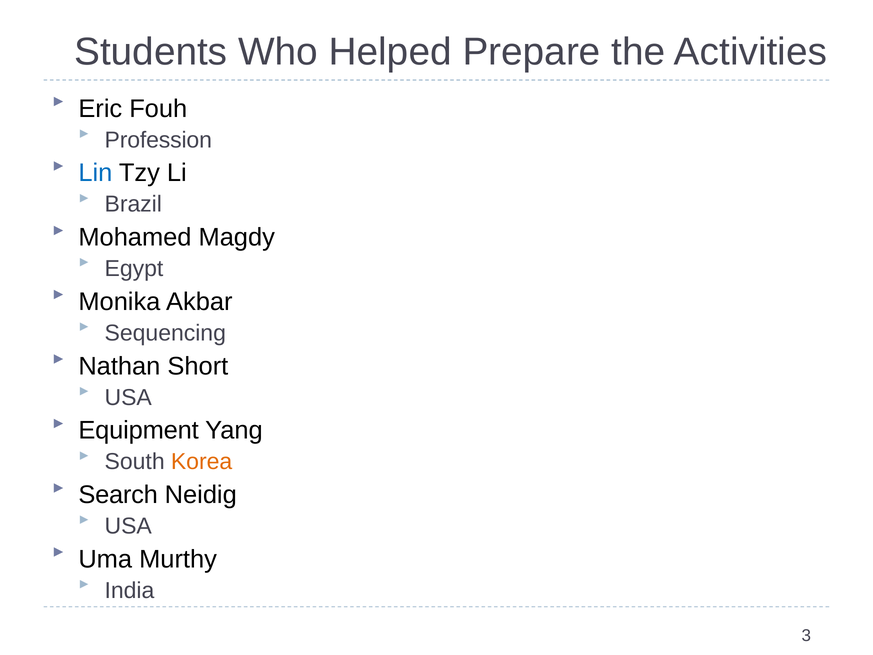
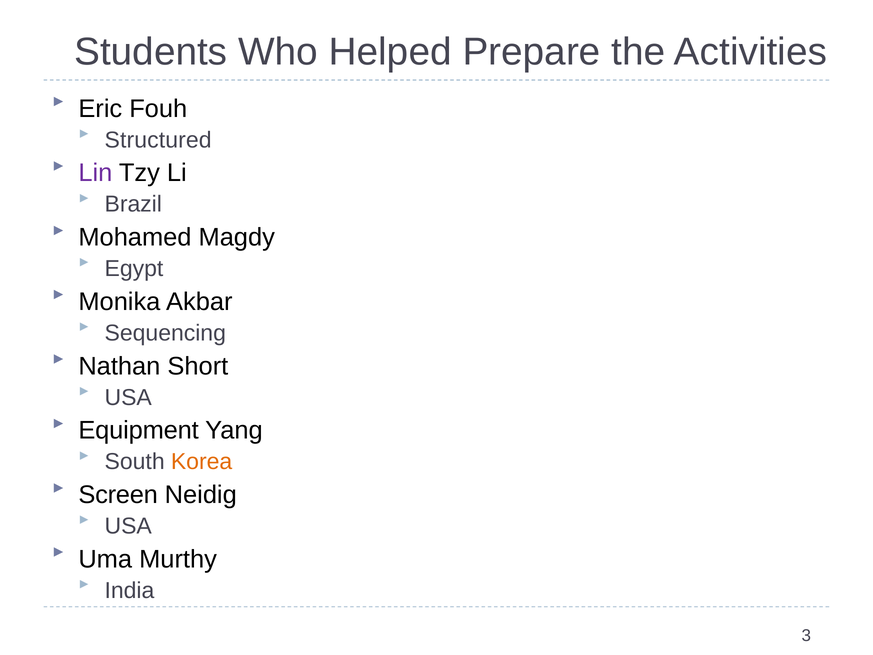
Profession: Profession -> Structured
Lin colour: blue -> purple
Search: Search -> Screen
